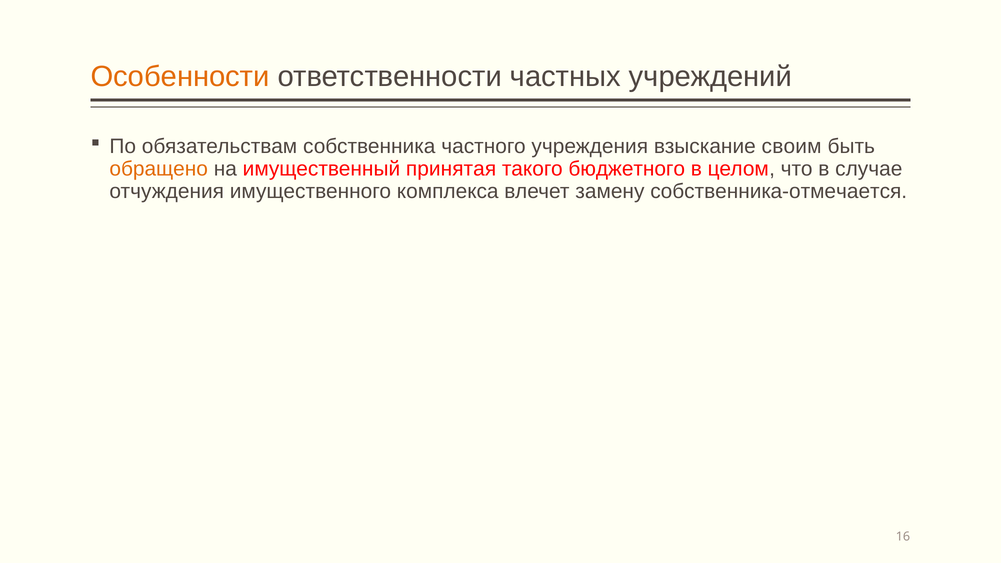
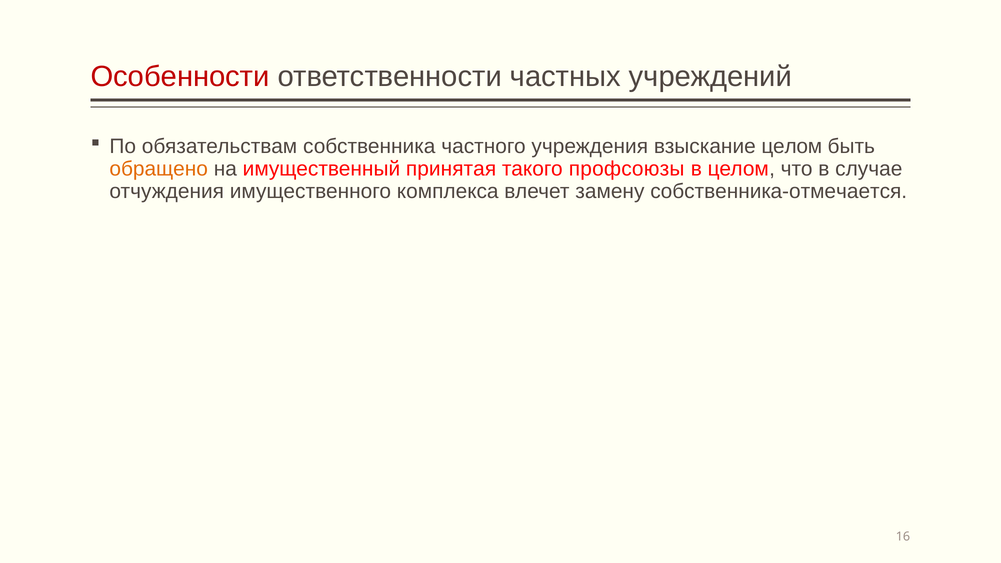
Особенности colour: orange -> red
взыскание своим: своим -> целом
бюджетного: бюджетного -> профсоюзы
